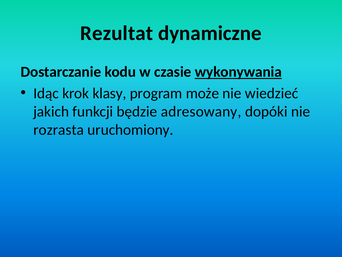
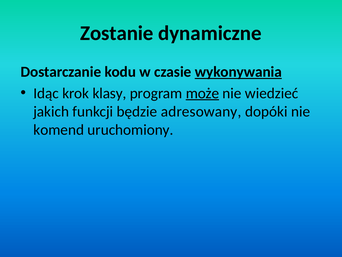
Rezultat: Rezultat -> Zostanie
może underline: none -> present
rozrasta: rozrasta -> komend
